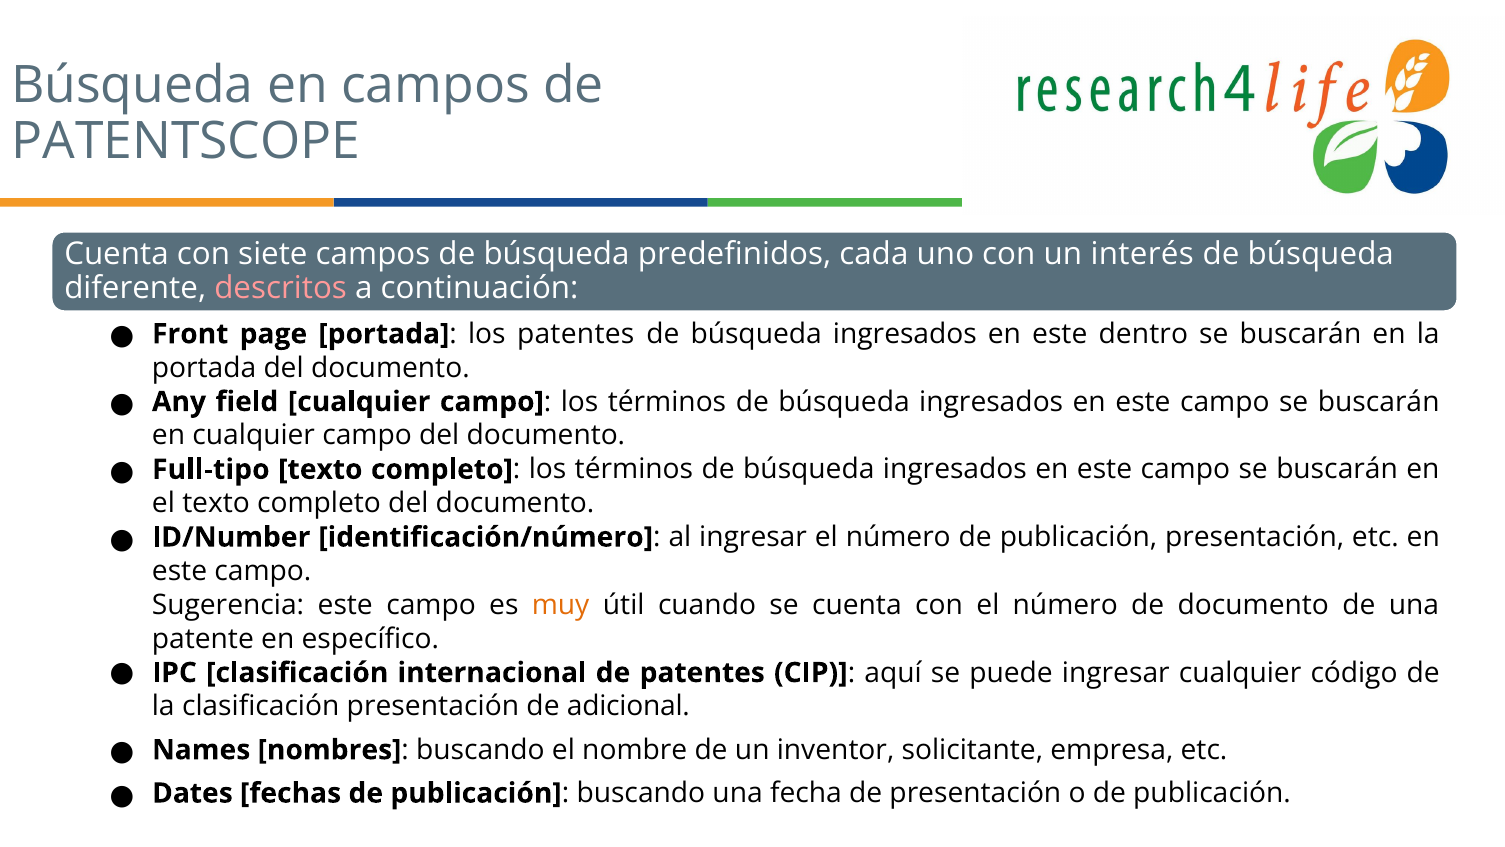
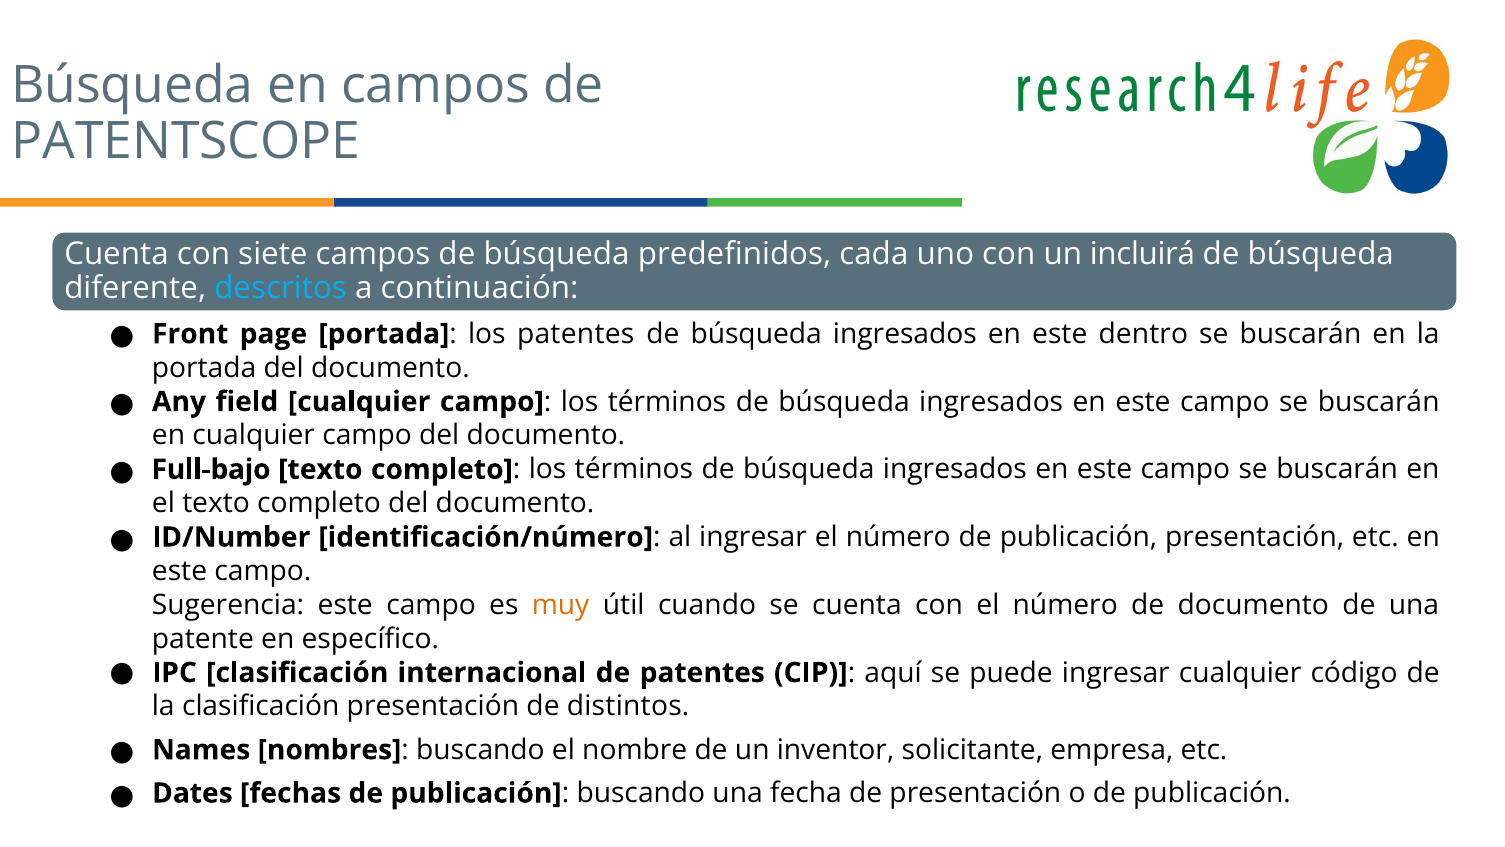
interés: interés -> incluirá
descritos colour: pink -> light blue
Full-tipo: Full-tipo -> Full-bajo
adicional: adicional -> distintos
